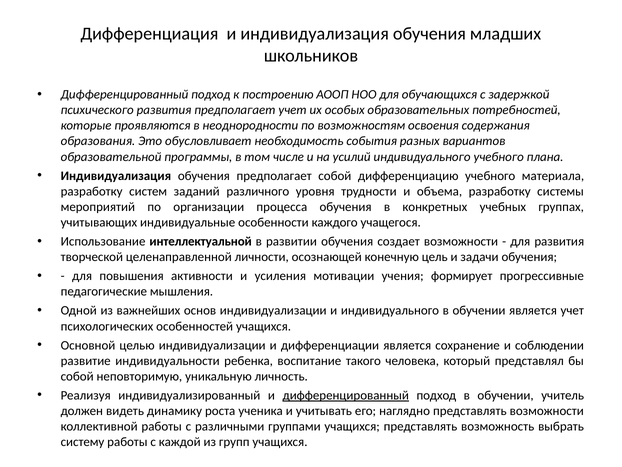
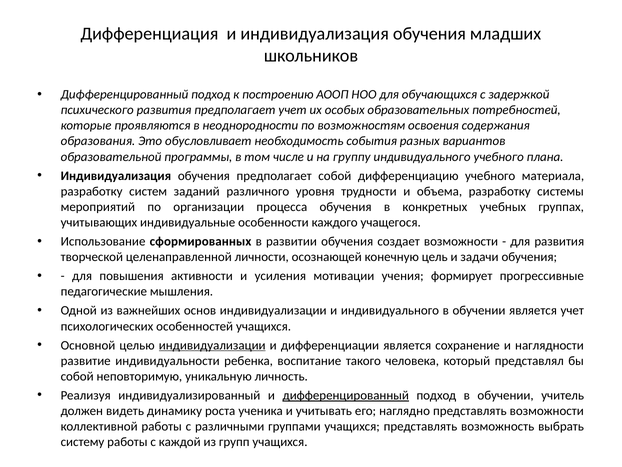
усилий: усилий -> группу
интеллектуальной: интеллектуальной -> сформированных
индивидуализации at (212, 345) underline: none -> present
соблюдении: соблюдении -> наглядности
